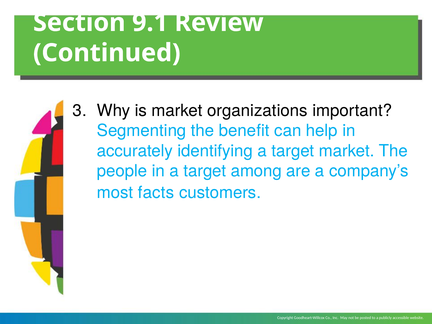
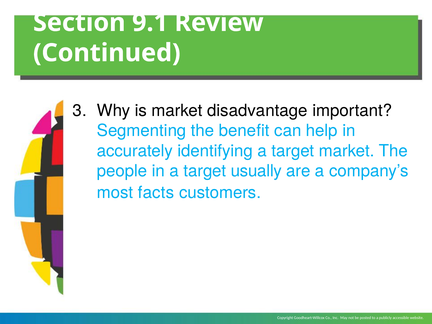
organizations: organizations -> disadvantage
among: among -> usually
